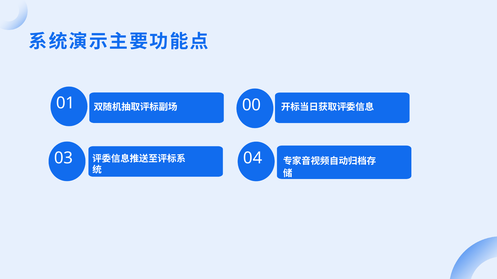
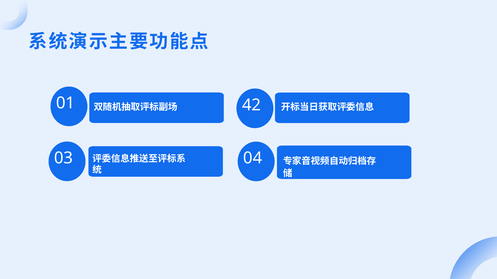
00: 00 -> 42
